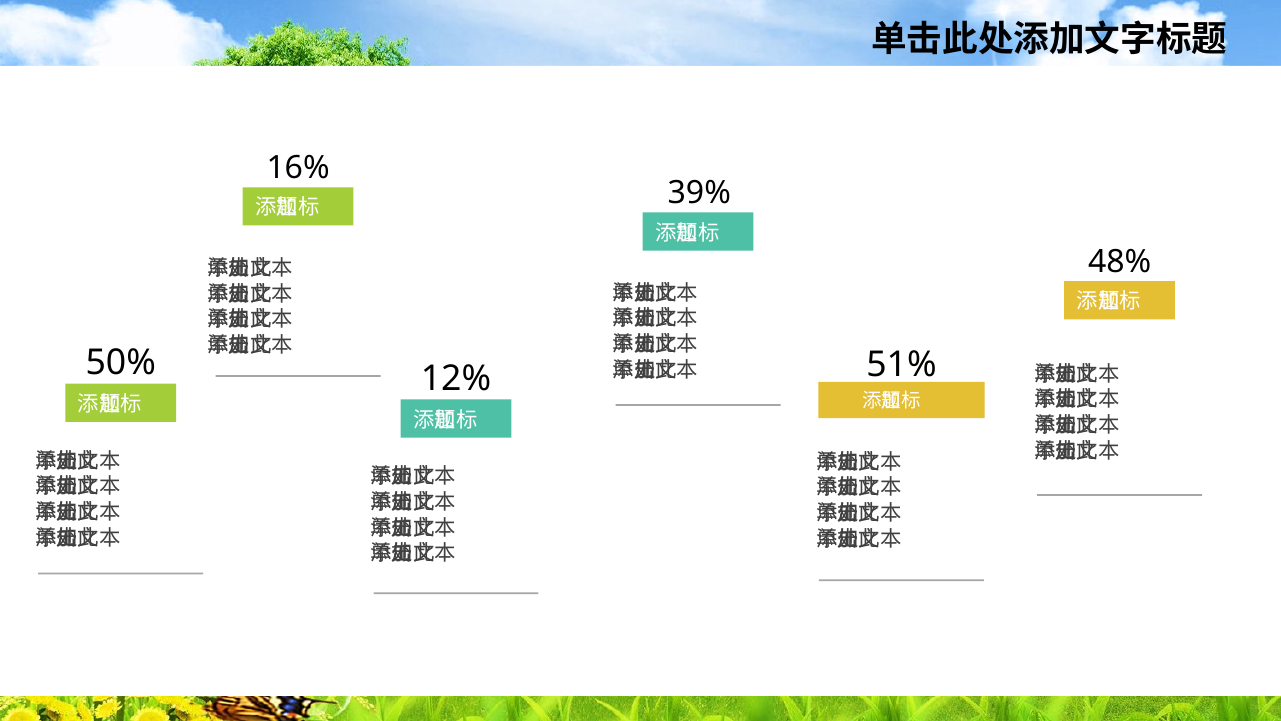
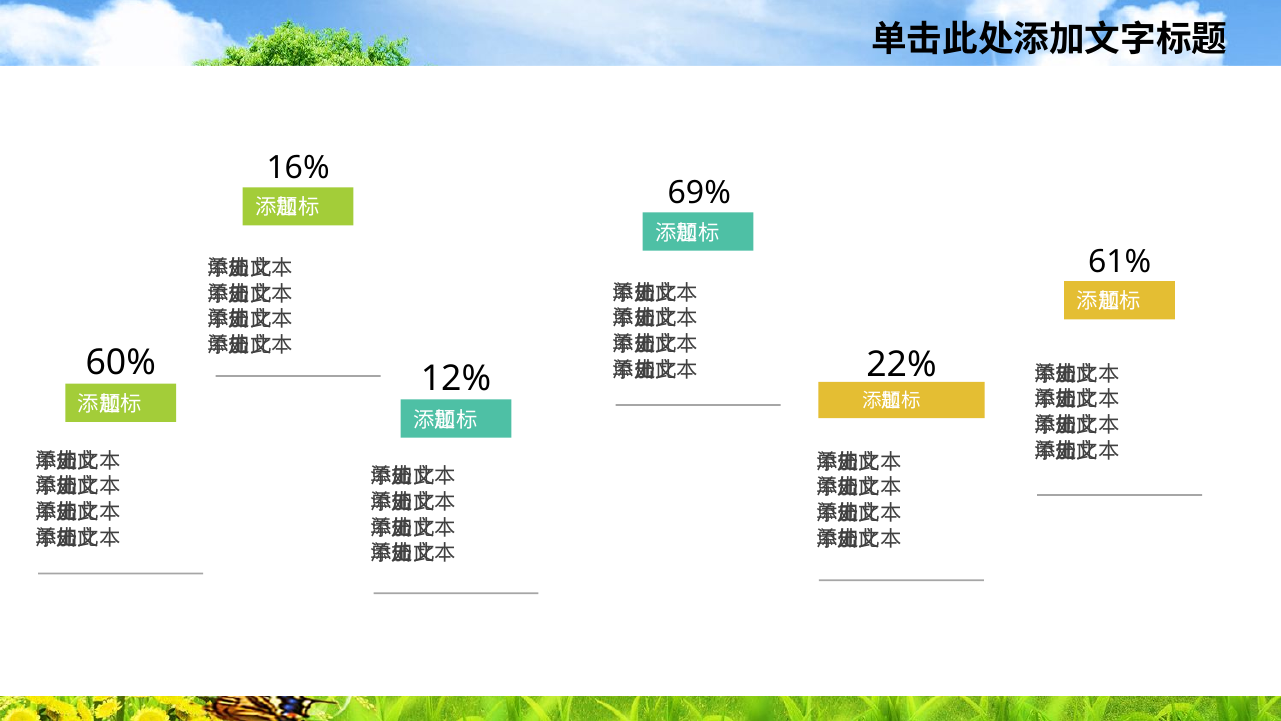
39%: 39% -> 69%
48%: 48% -> 61%
50%: 50% -> 60%
51%: 51% -> 22%
